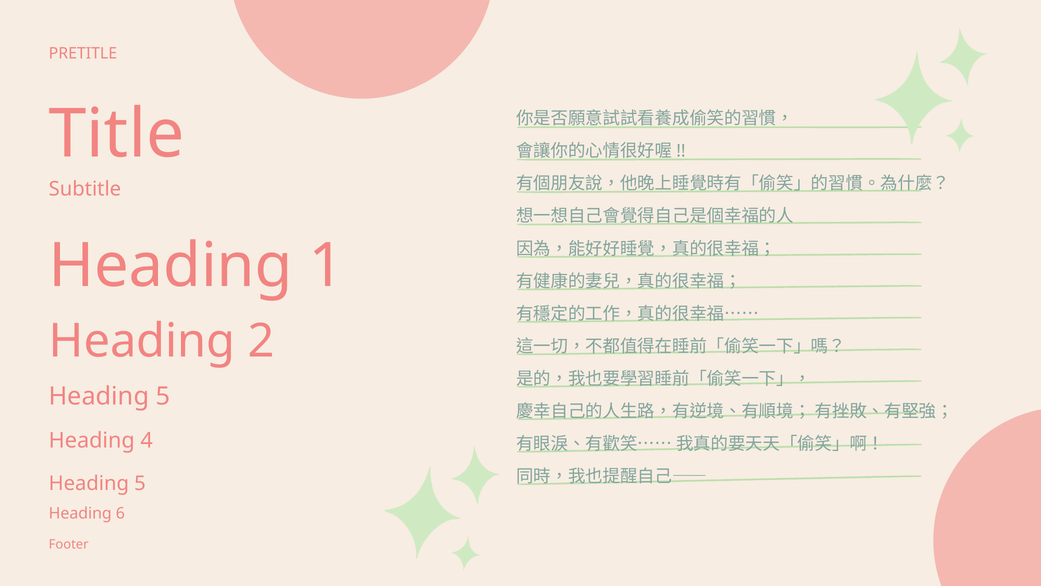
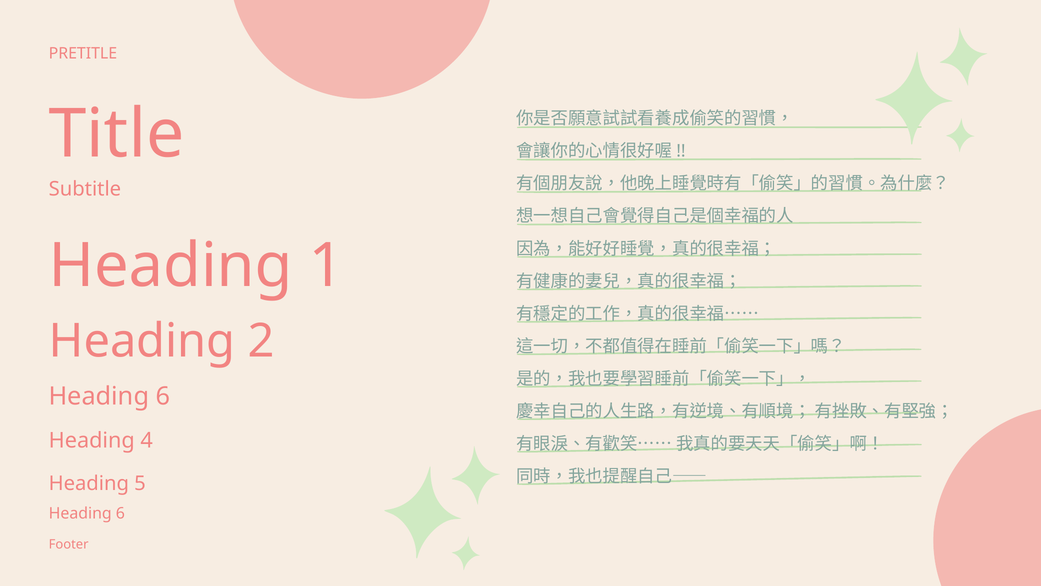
5 at (163, 396): 5 -> 6
